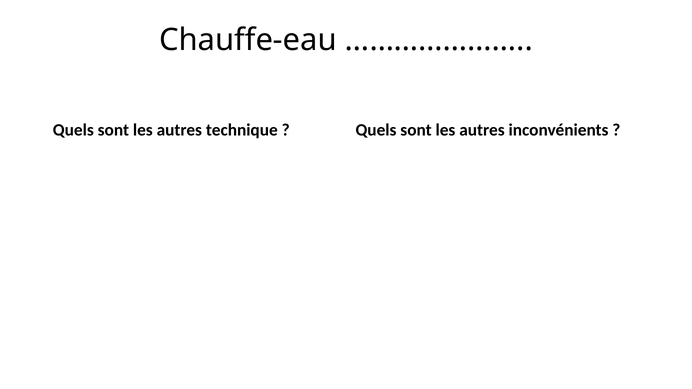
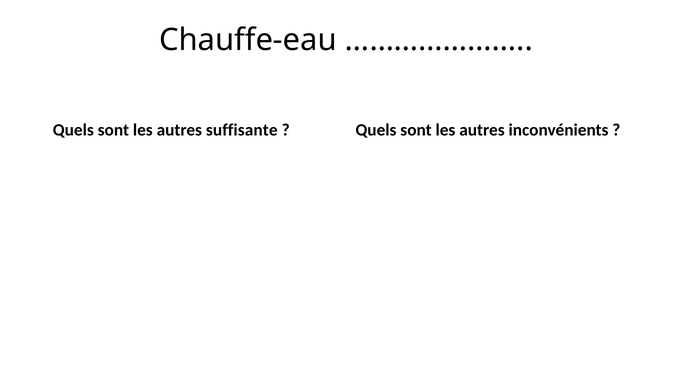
technique: technique -> suffisante
